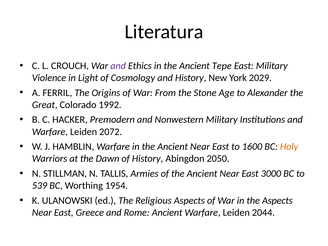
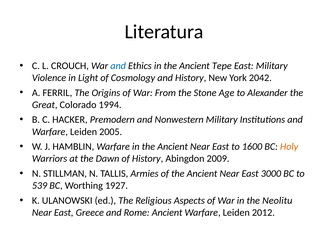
and at (118, 66) colour: purple -> blue
2029: 2029 -> 2042
1992: 1992 -> 1994
2072: 2072 -> 2005
2050: 2050 -> 2009
1954: 1954 -> 1927
the Aspects: Aspects -> Neolitu
2044: 2044 -> 2012
